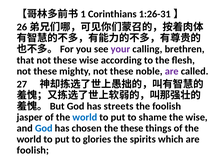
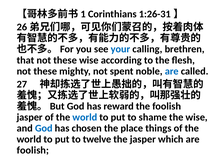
your colour: purple -> blue
mighty not these: these -> spent
are at (172, 71) colour: purple -> blue
streets: streets -> reward
the these: these -> place
glories: glories -> twelve
the spirits: spirits -> jasper
